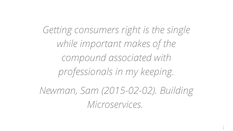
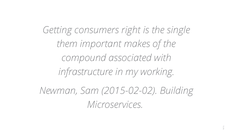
while: while -> them
professionals: professionals -> infrastructure
keeping: keeping -> working
